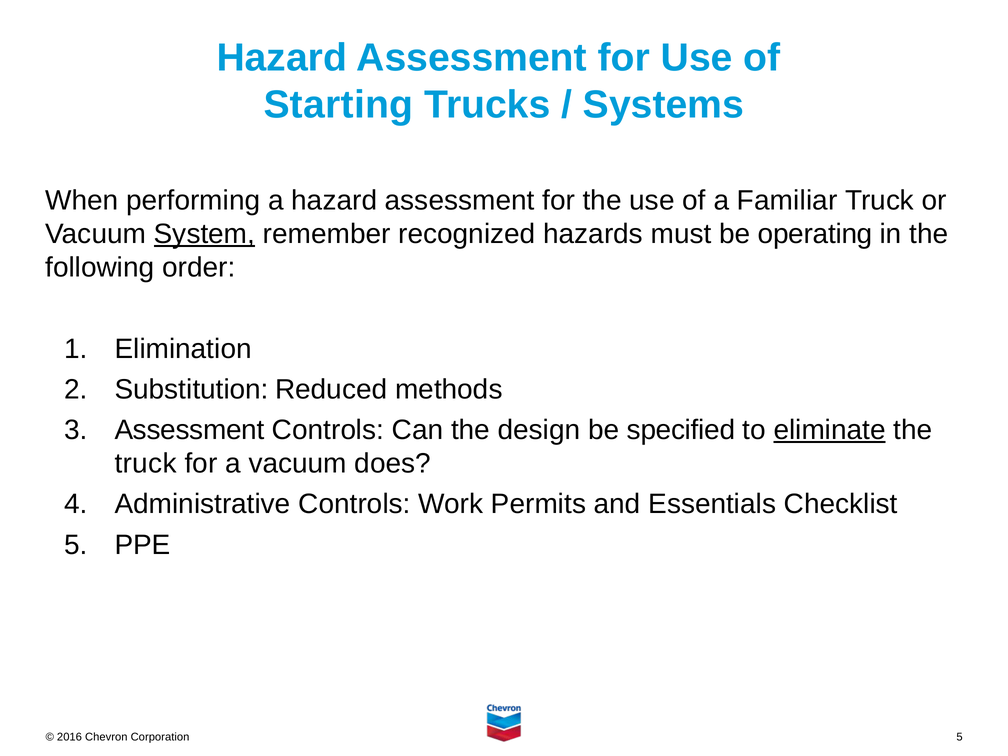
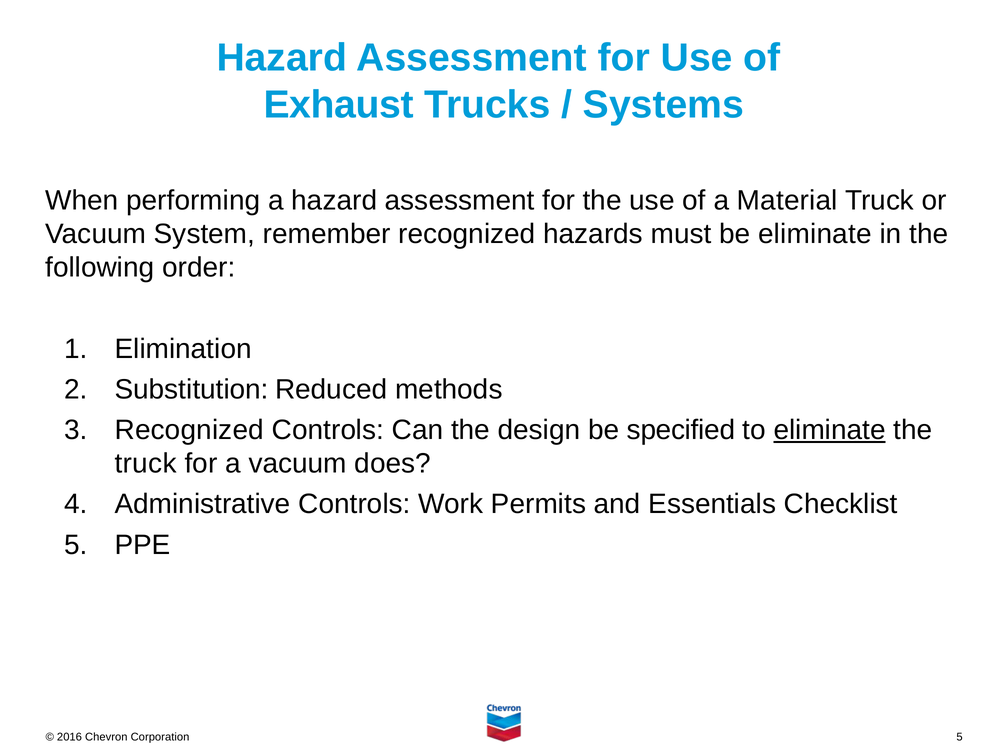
Starting: Starting -> Exhaust
Familiar: Familiar -> Material
System underline: present -> none
be operating: operating -> eliminate
Assessment at (190, 430): Assessment -> Recognized
